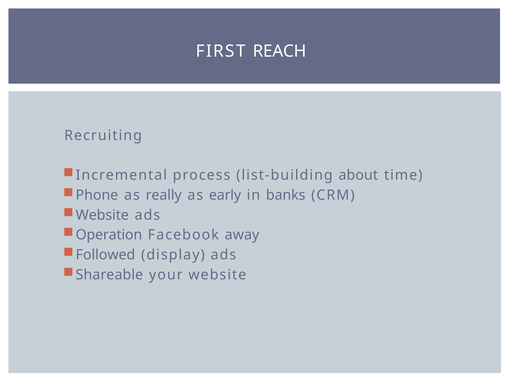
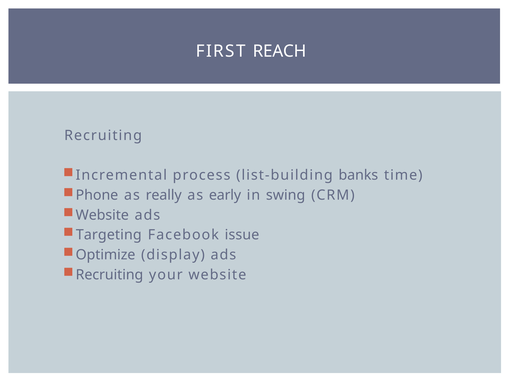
about: about -> banks
banks: banks -> swing
Operation: Operation -> Targeting
away: away -> issue
Followed: Followed -> Optimize
Shareable at (109, 274): Shareable -> Recruiting
